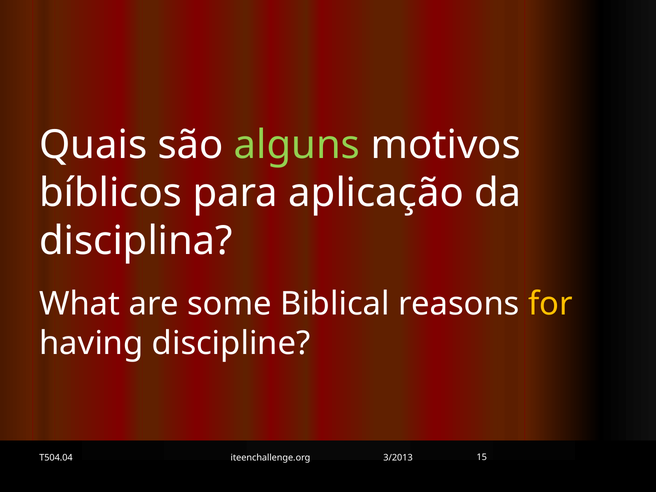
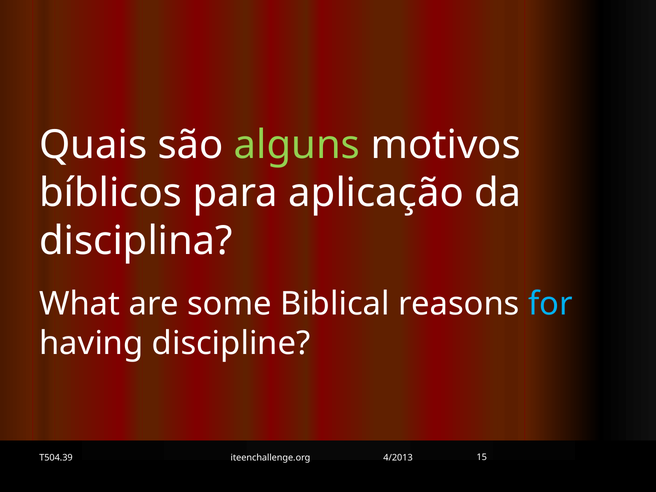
for colour: yellow -> light blue
T504.04: T504.04 -> T504.39
3/2013: 3/2013 -> 4/2013
